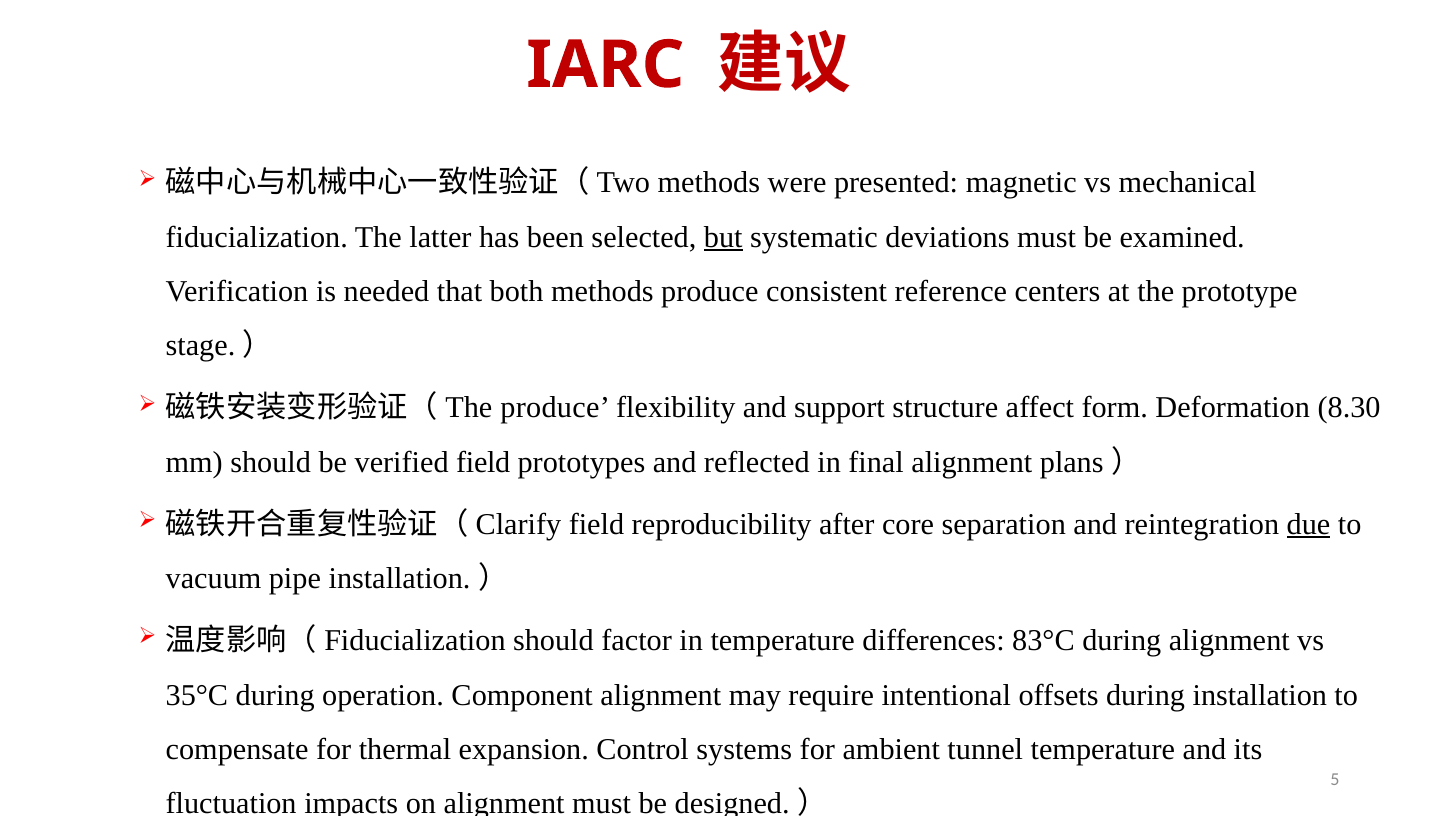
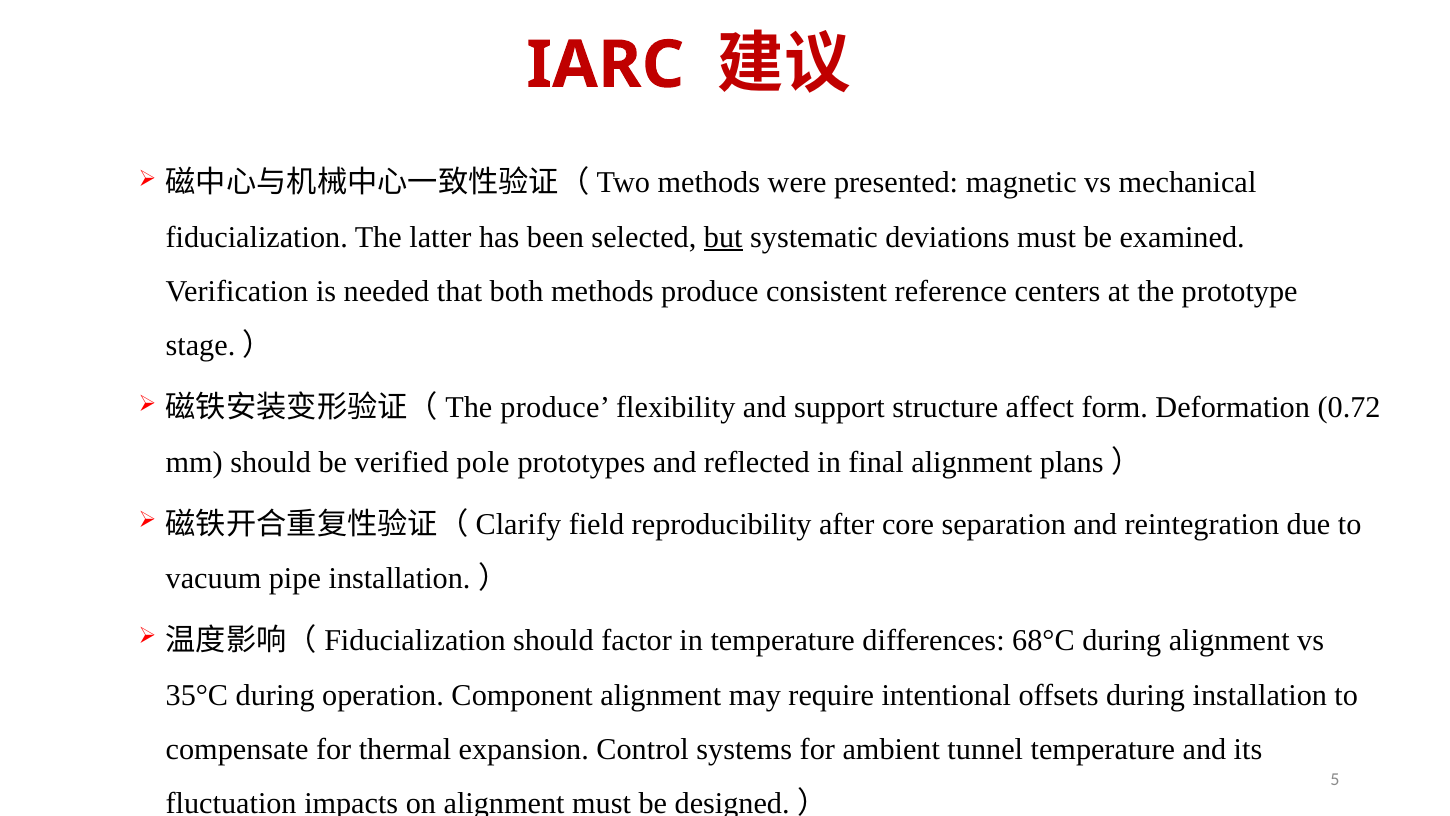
8.30: 8.30 -> 0.72
verified field: field -> pole
due underline: present -> none
83°C: 83°C -> 68°C
